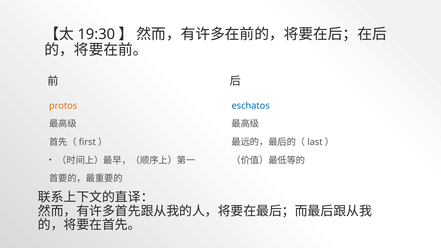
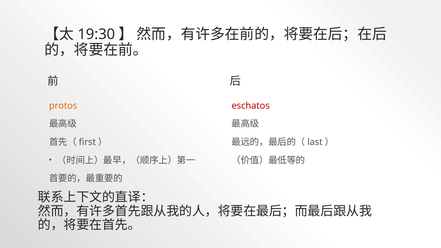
eschatos colour: blue -> red
